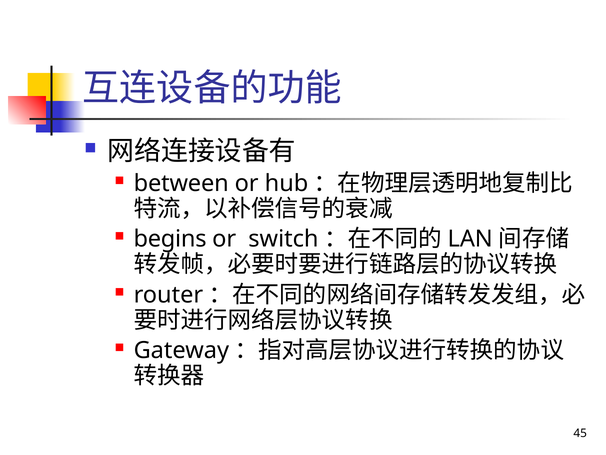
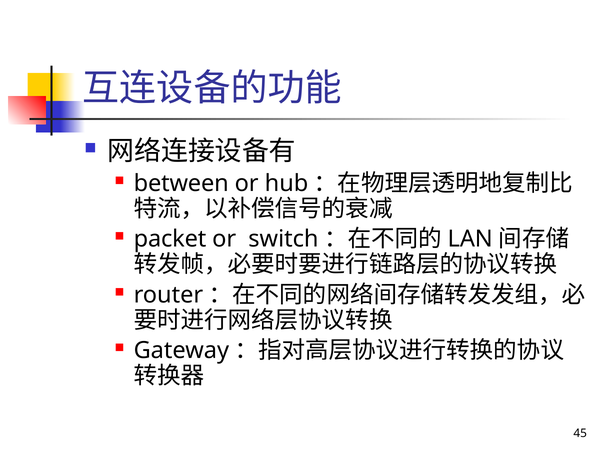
begins: begins -> packet
